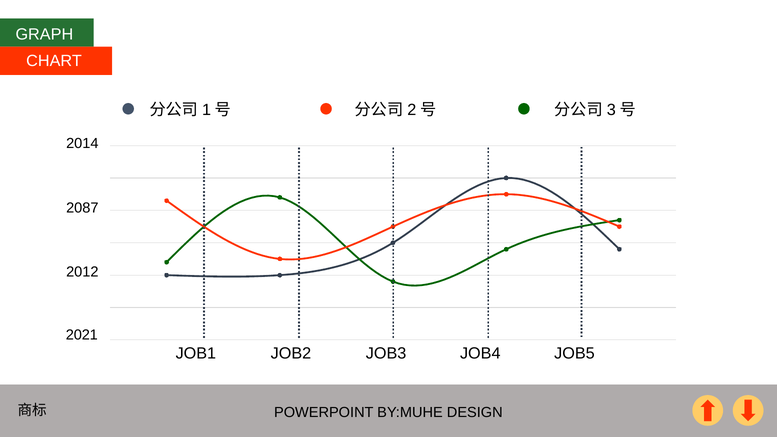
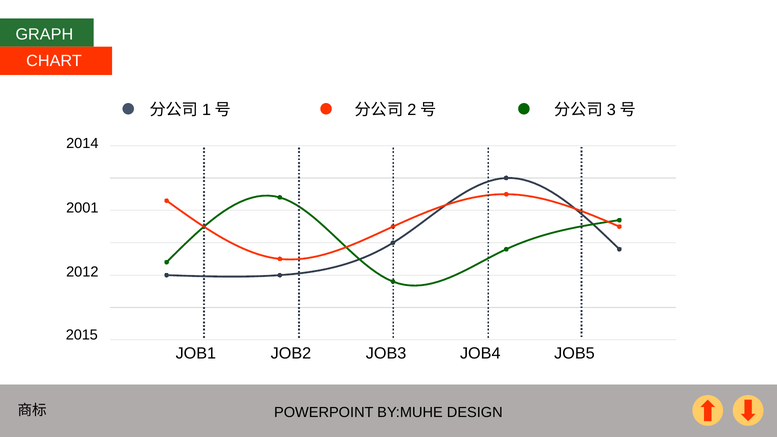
2087: 2087 -> 2001
2021: 2021 -> 2015
